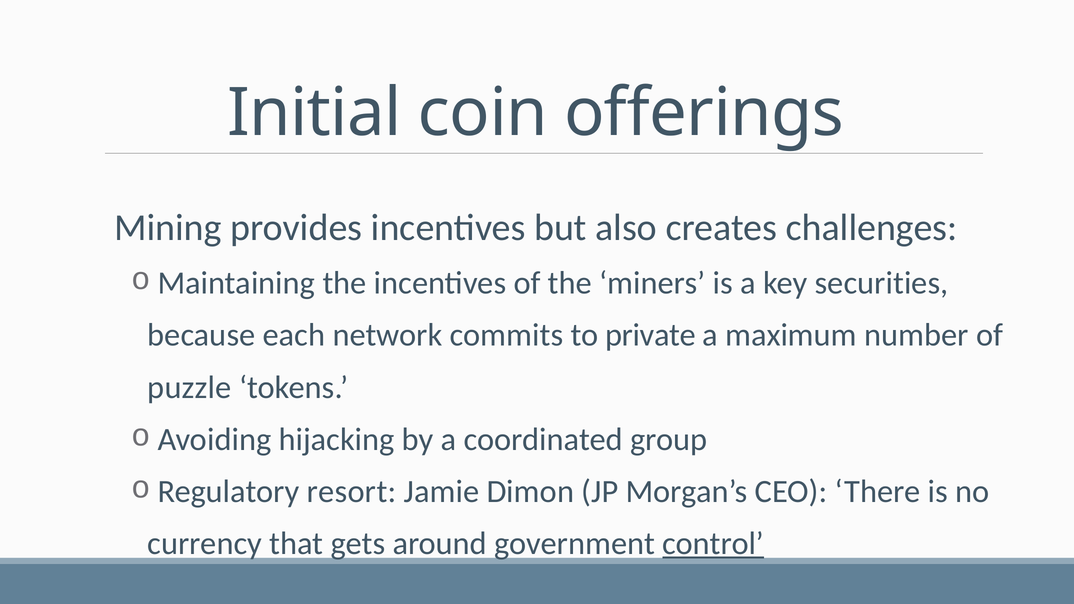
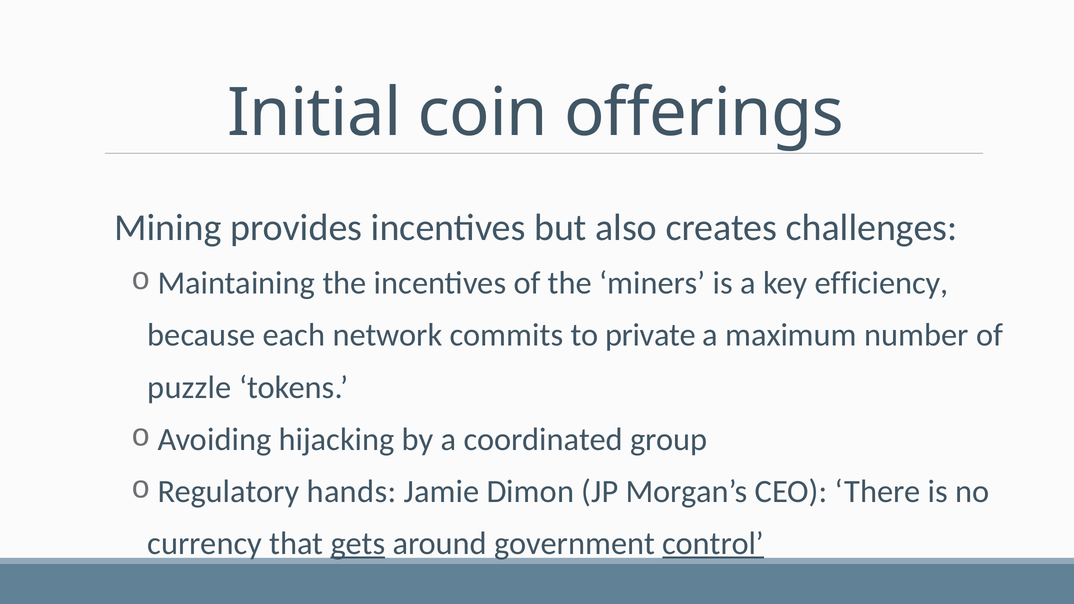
securities: securities -> efficiency
resort: resort -> hands
gets underline: none -> present
